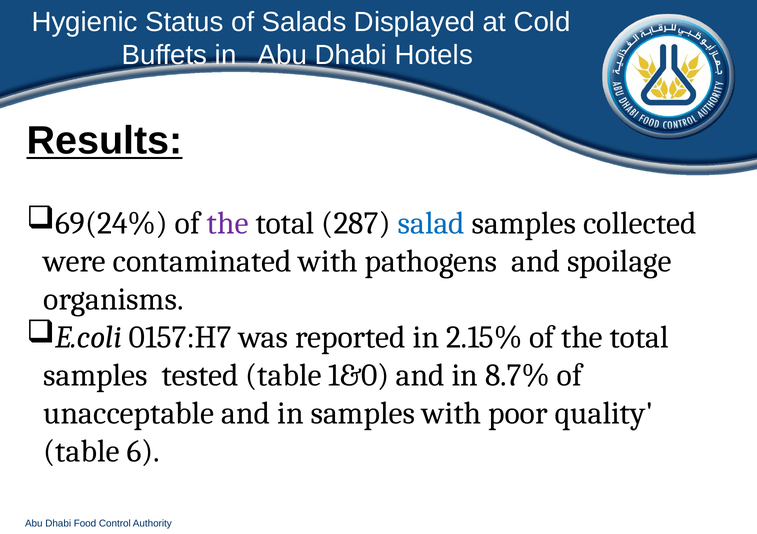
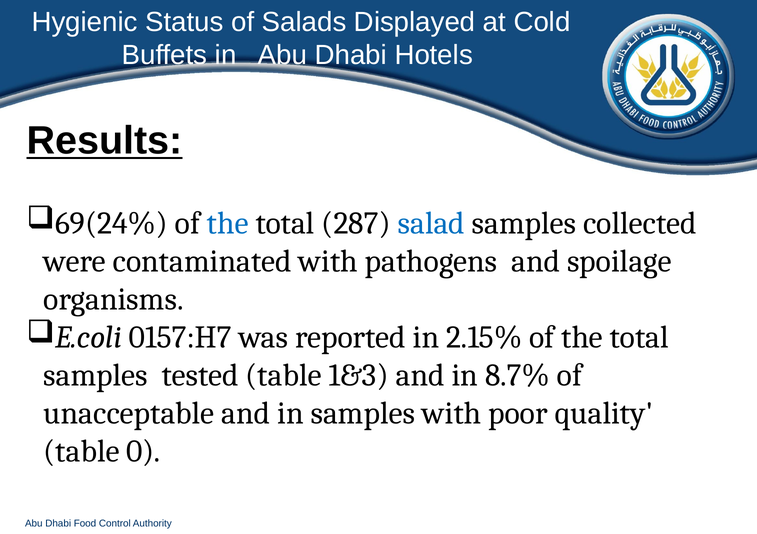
the at (228, 223) colour: purple -> blue
1&0: 1&0 -> 1&3
6: 6 -> 0
